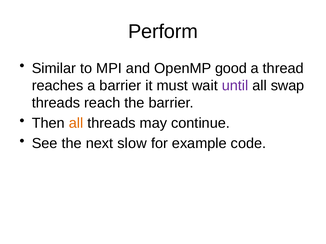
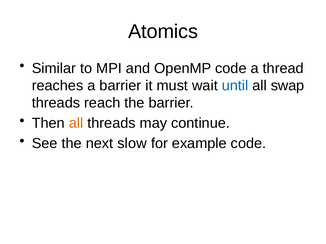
Perform: Perform -> Atomics
OpenMP good: good -> code
until colour: purple -> blue
